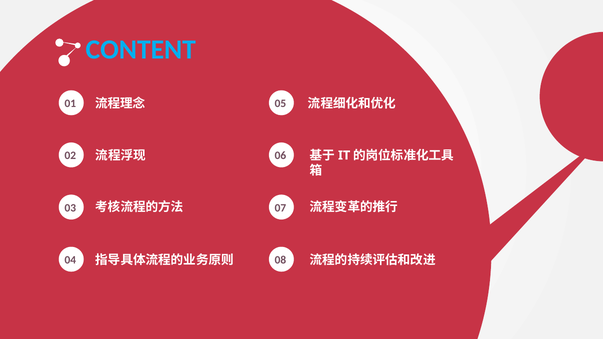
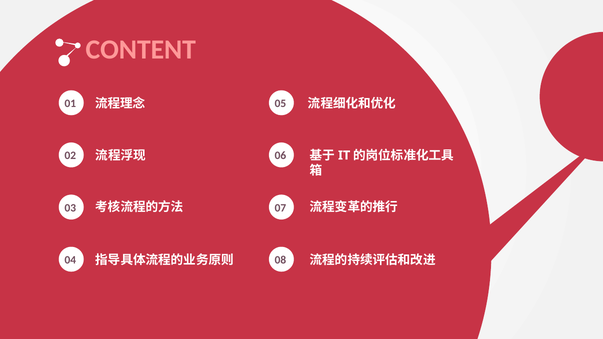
CONTENT colour: light blue -> pink
